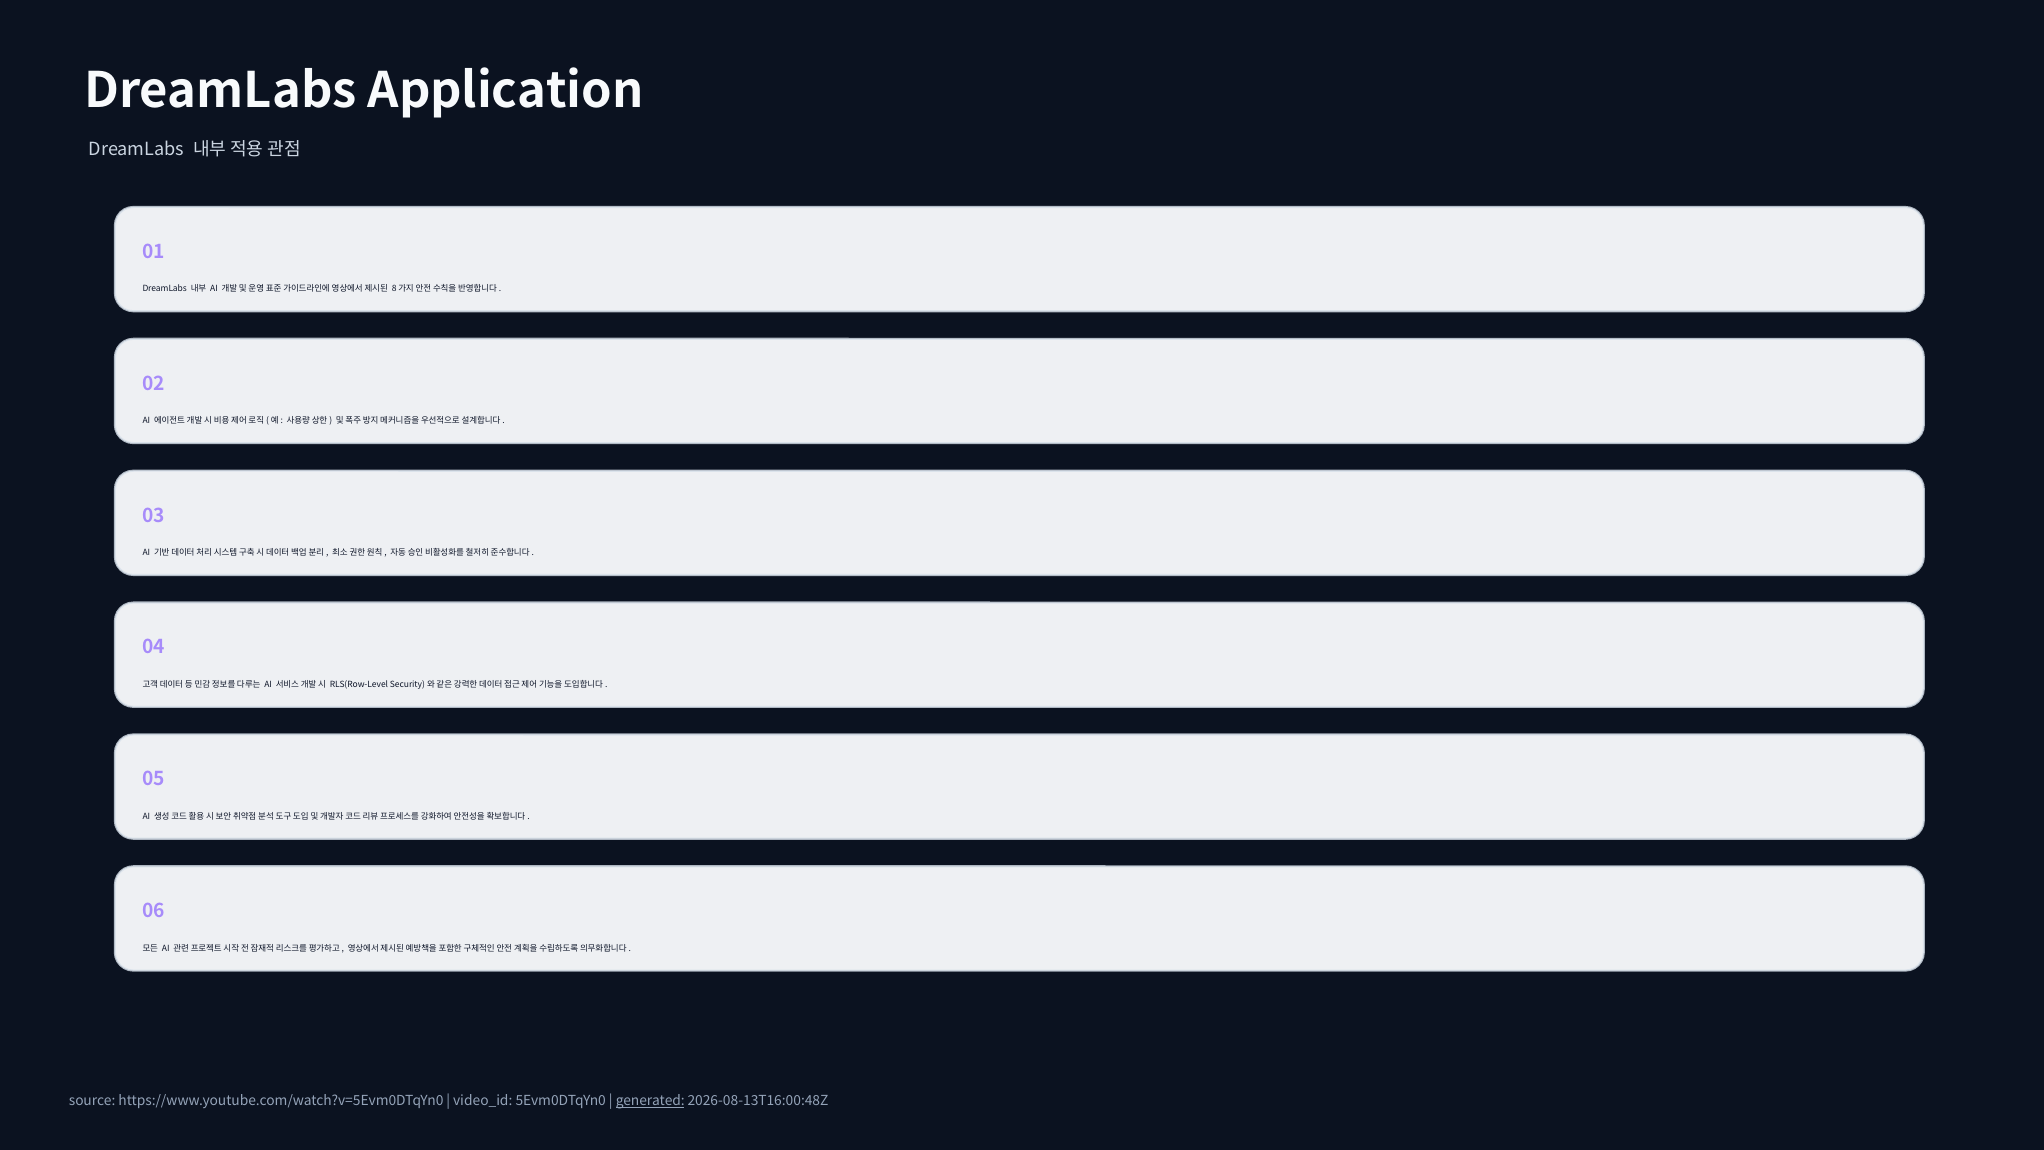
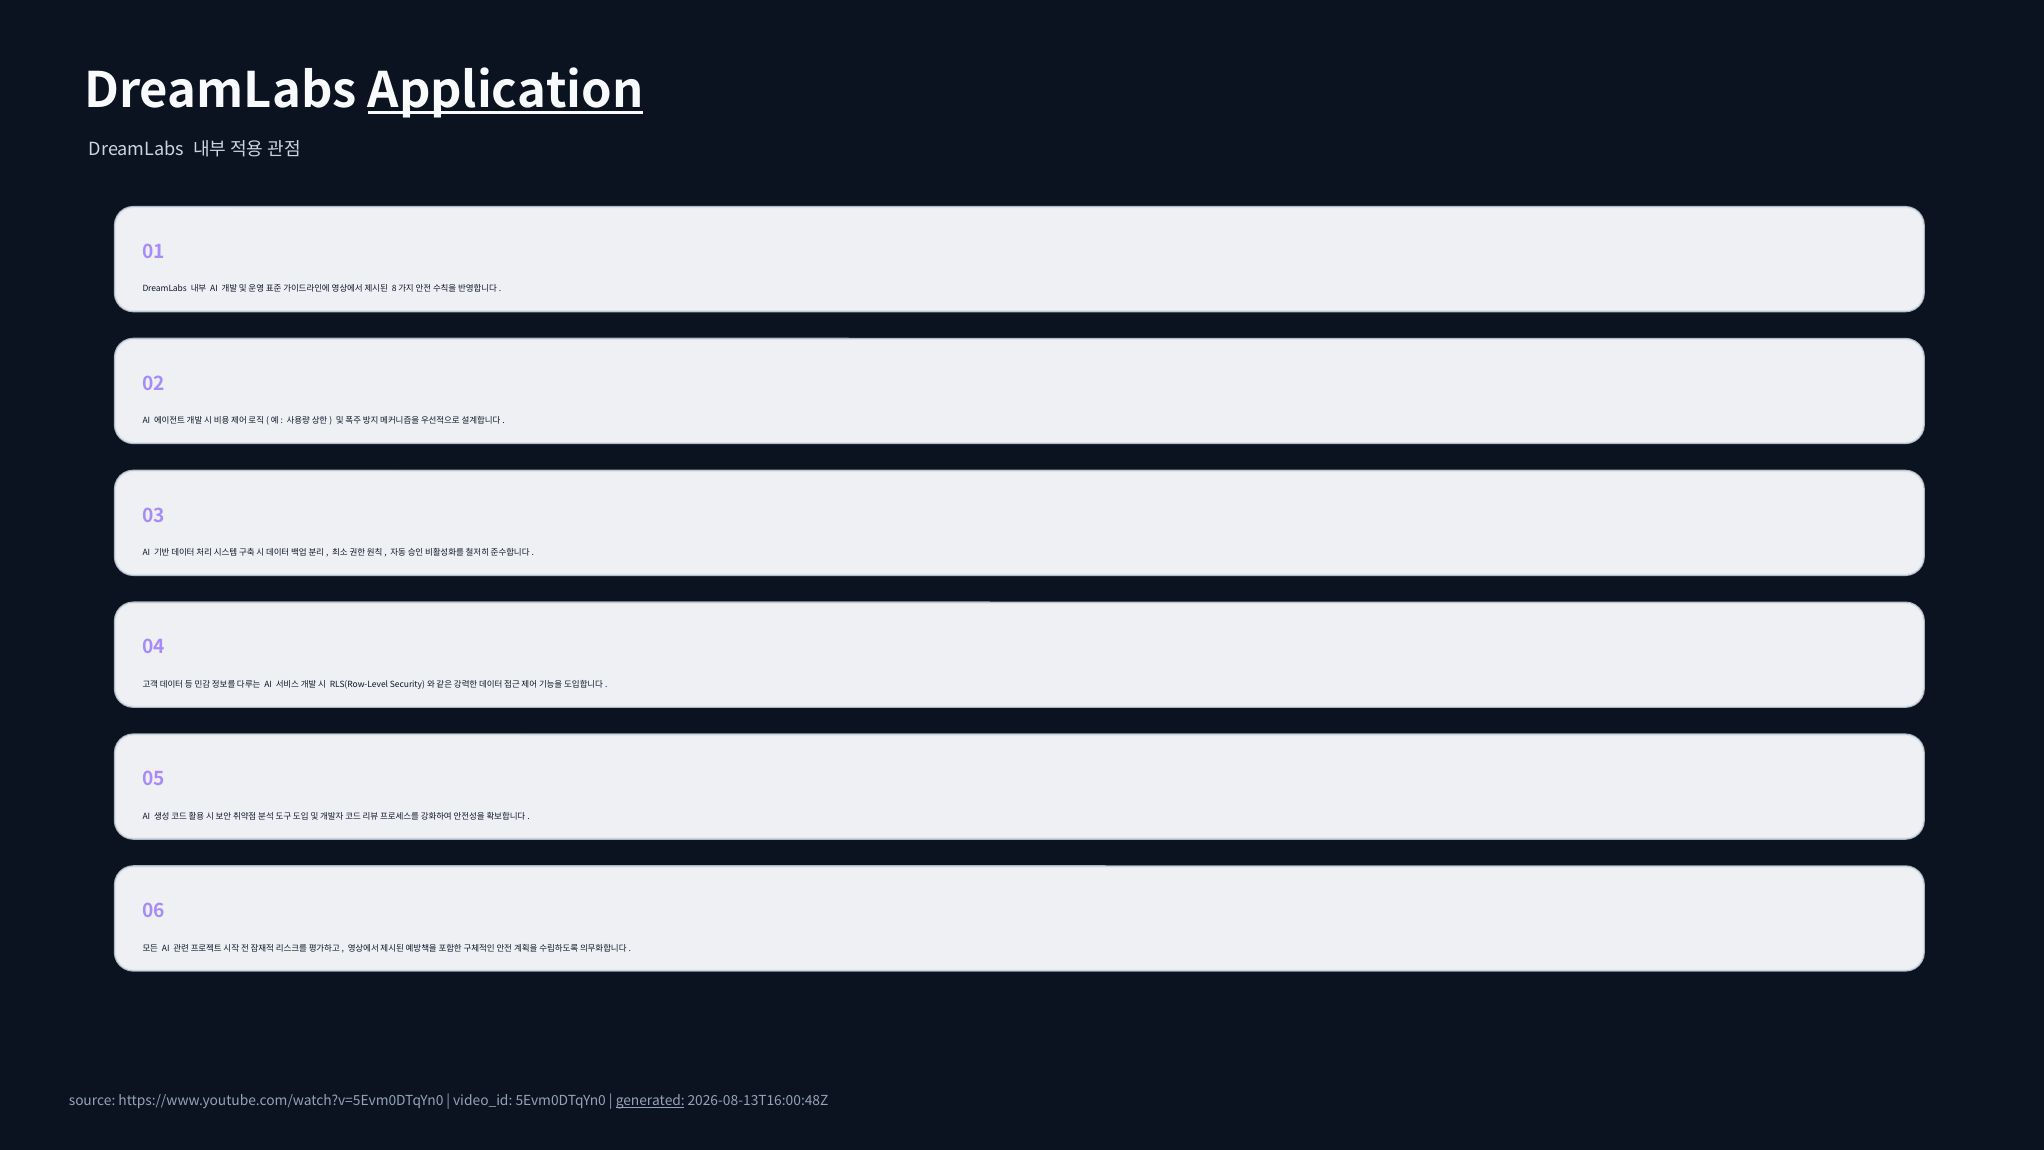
Application underline: none -> present
